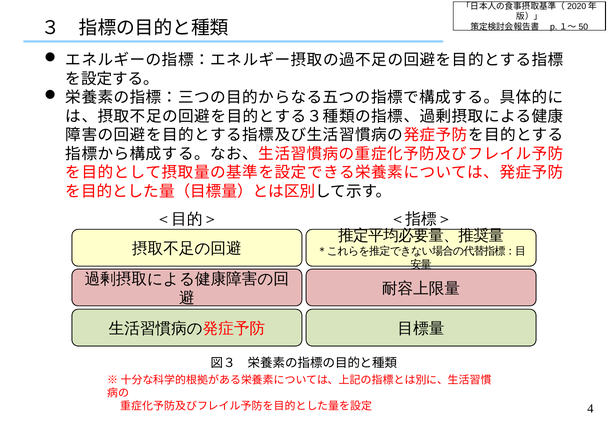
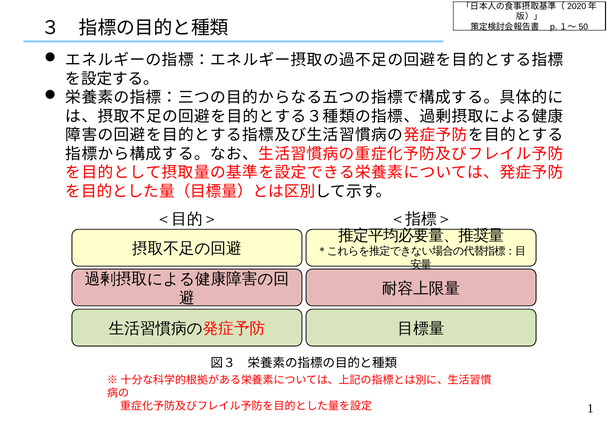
4: 4 -> 1
